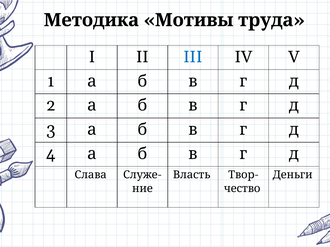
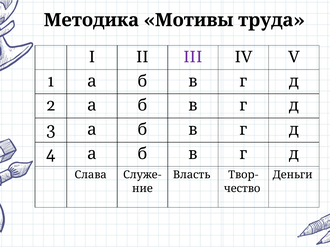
III colour: blue -> purple
